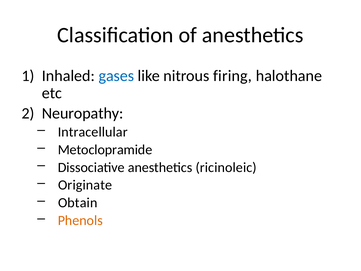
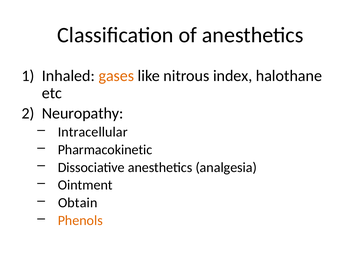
gases colour: blue -> orange
firing: firing -> index
Metoclopramide: Metoclopramide -> Pharmacokinetic
ricinoleic: ricinoleic -> analgesia
Originate: Originate -> Ointment
